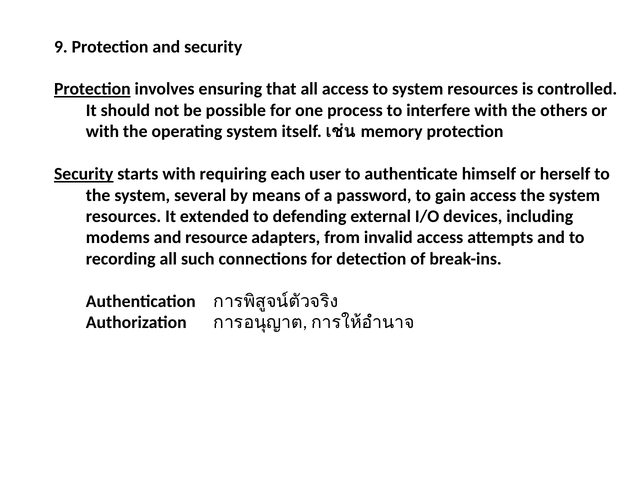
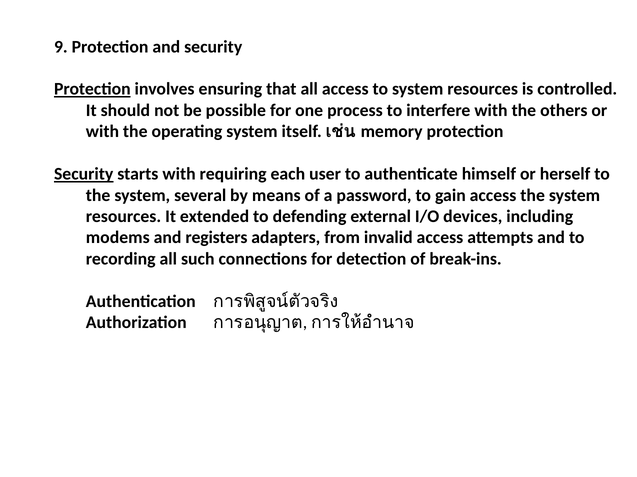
resource: resource -> registers
